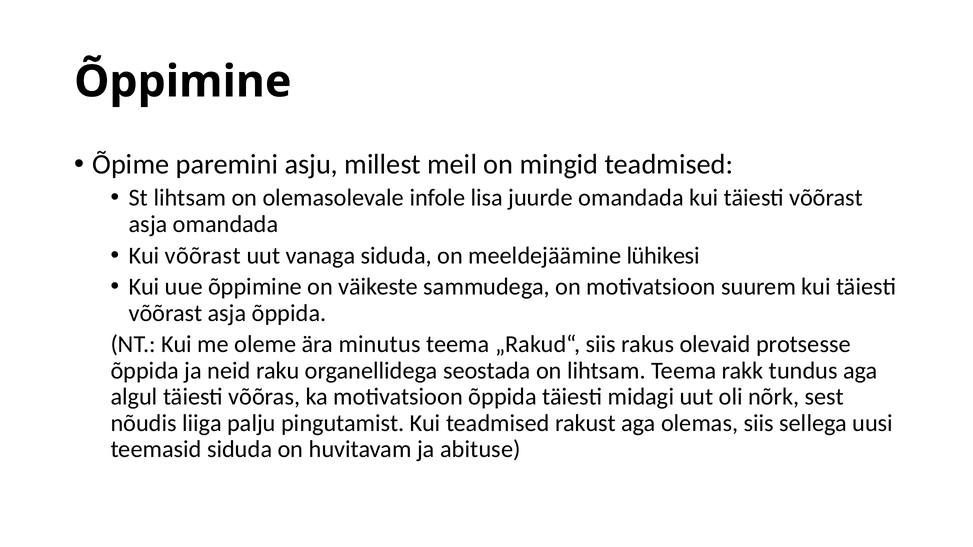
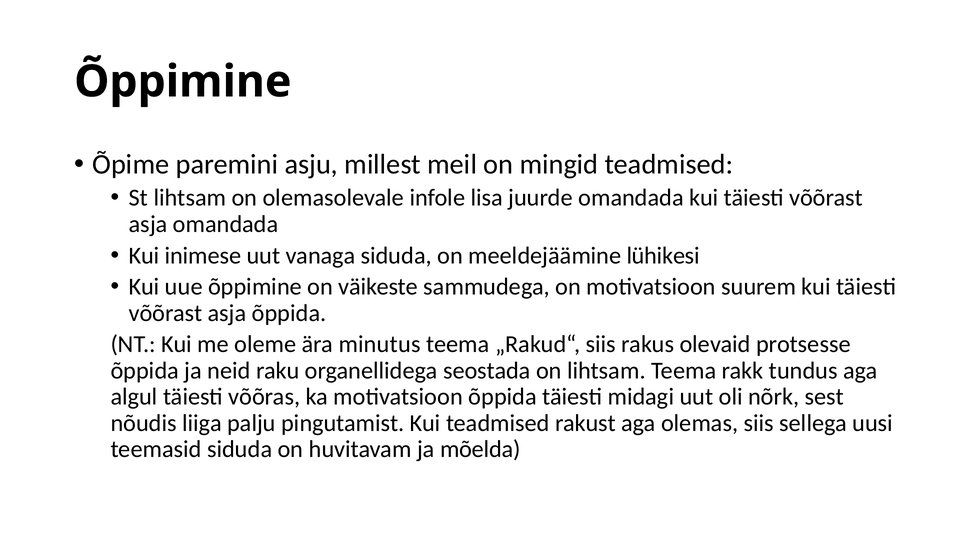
Kui võõrast: võõrast -> inimese
abituse: abituse -> mõelda
